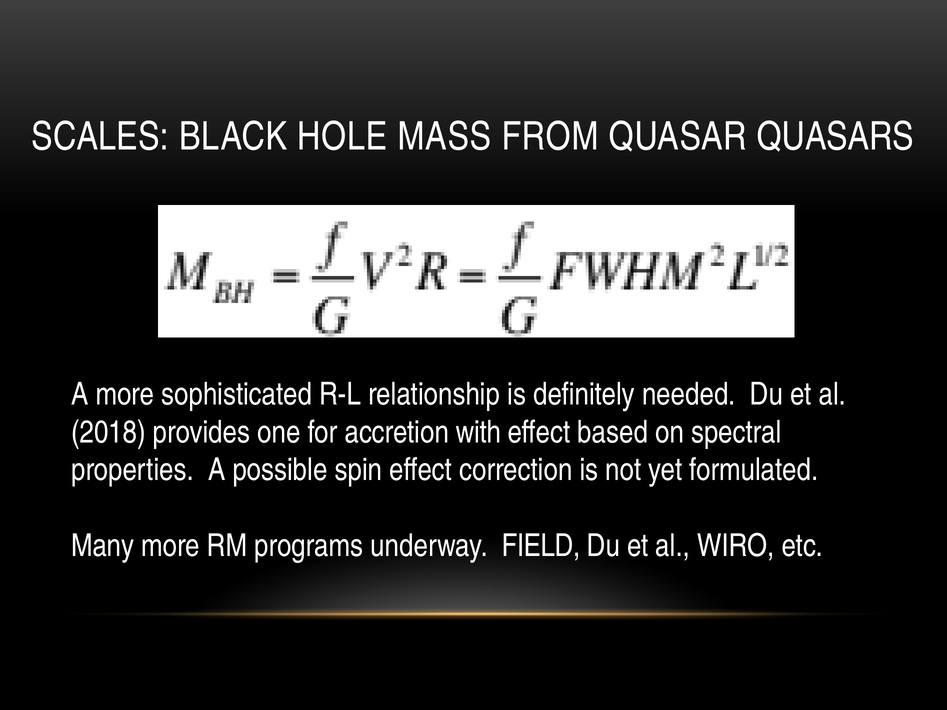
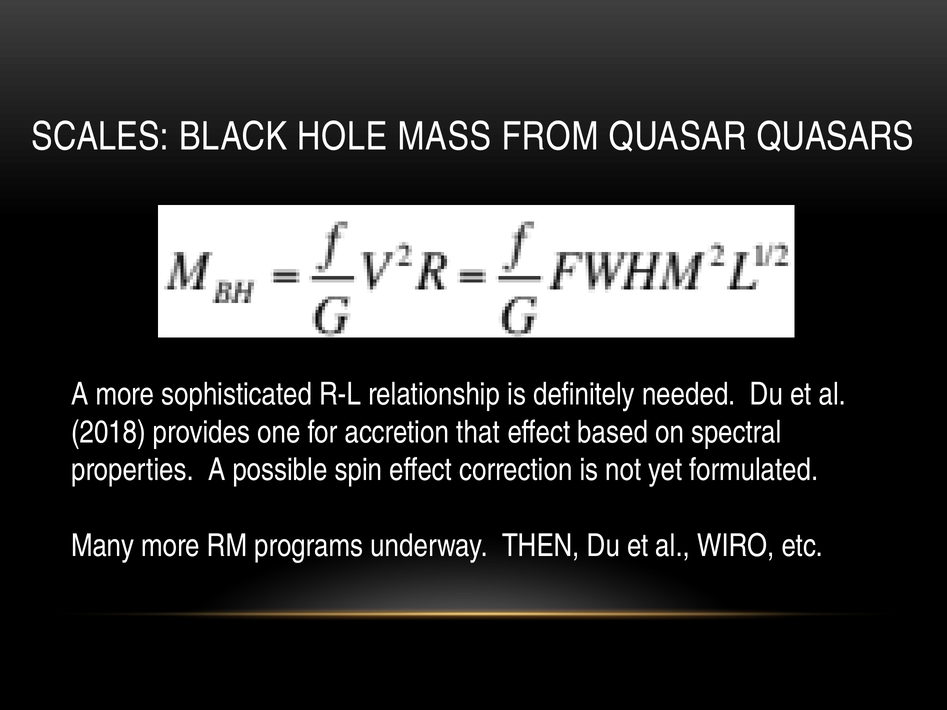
with: with -> that
FIELD: FIELD -> THEN
